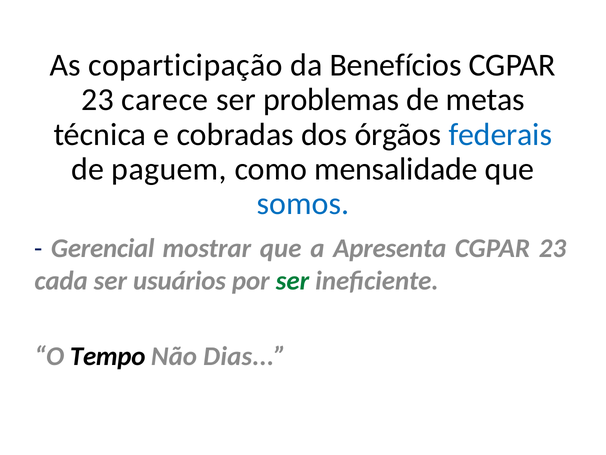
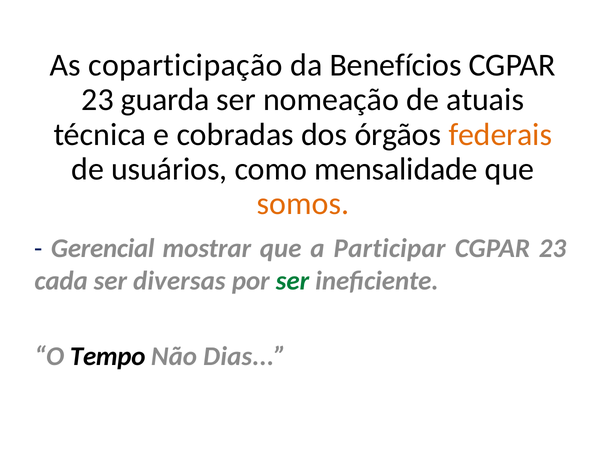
carece: carece -> guarda
problemas: problemas -> nomeação
metas: metas -> atuais
federais colour: blue -> orange
paguem: paguem -> usuários
somos colour: blue -> orange
Apresenta: Apresenta -> Participar
usuários: usuários -> diversas
